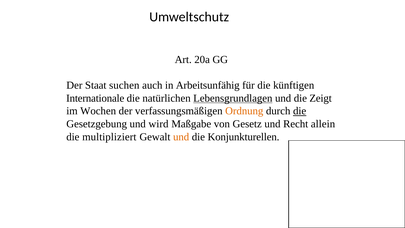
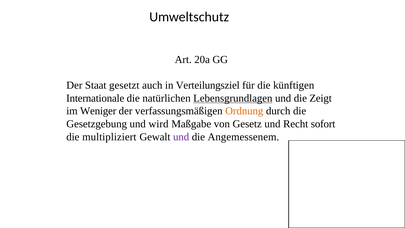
suchen: suchen -> gesetzt
Arbeitsunfähig: Arbeitsunfähig -> Verteilungsziel
Wochen: Wochen -> Weniger
die at (300, 111) underline: present -> none
allein: allein -> sofort
und at (181, 137) colour: orange -> purple
Konjunkturellen: Konjunkturellen -> Angemessenem
